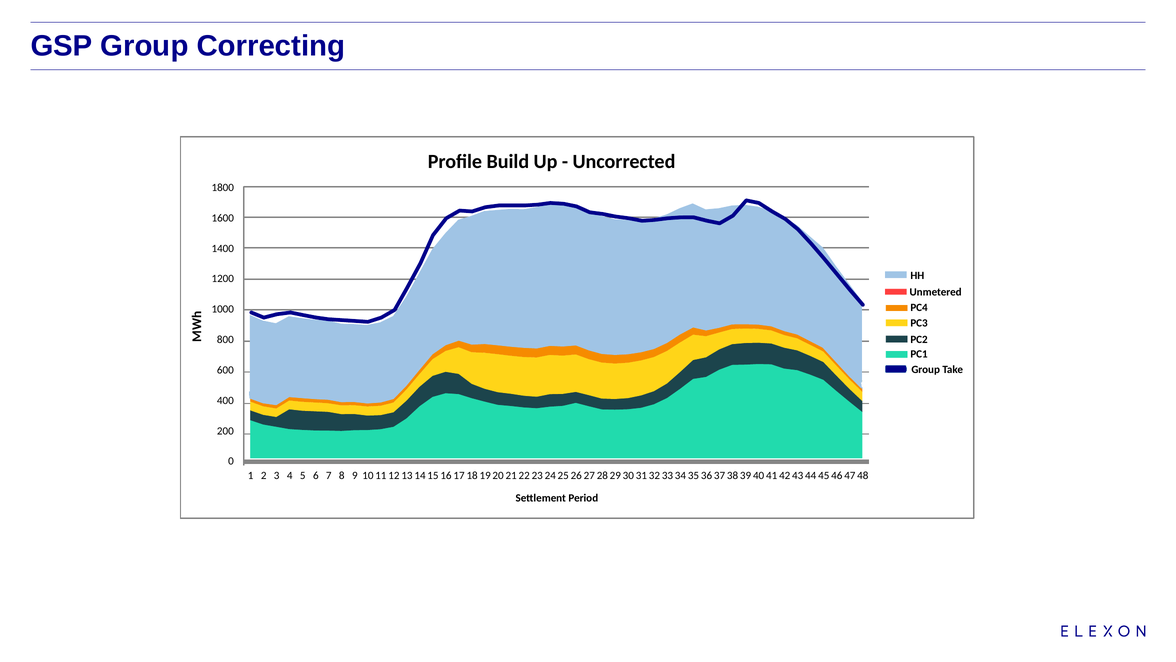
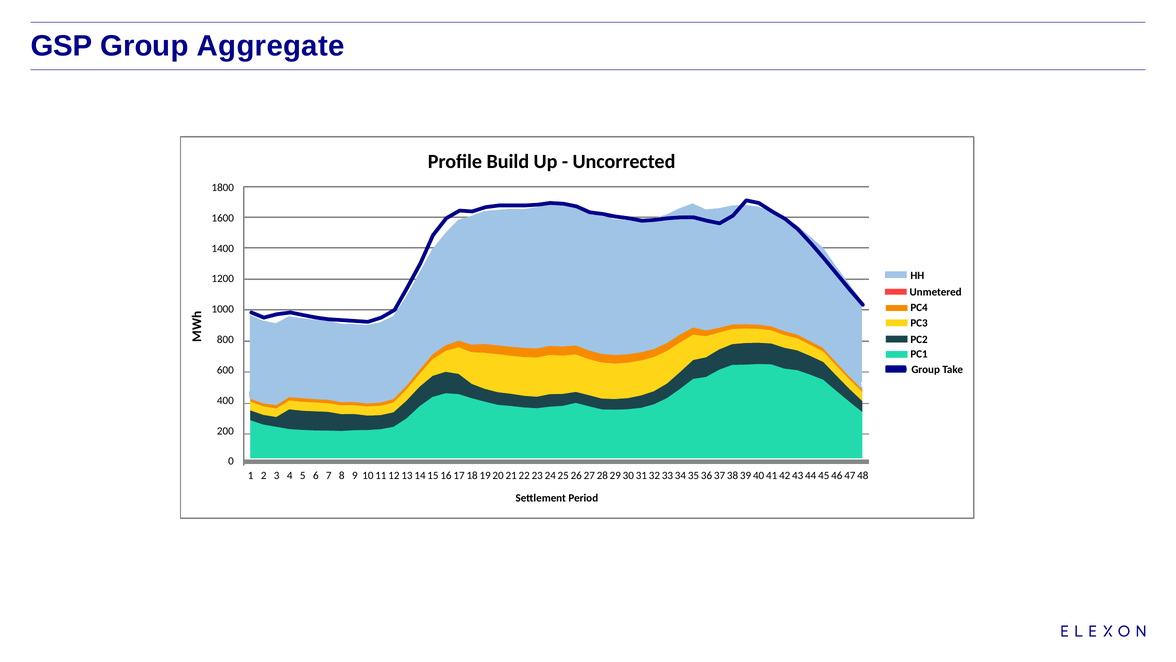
Correcting: Correcting -> Aggregate
